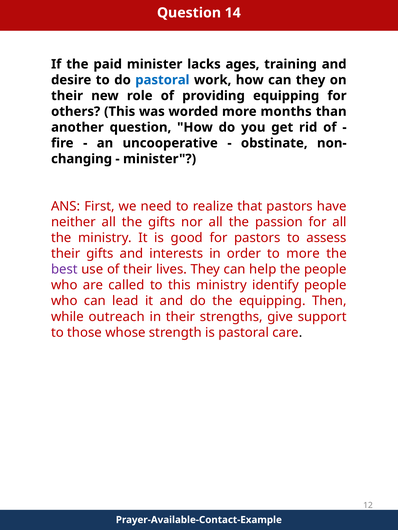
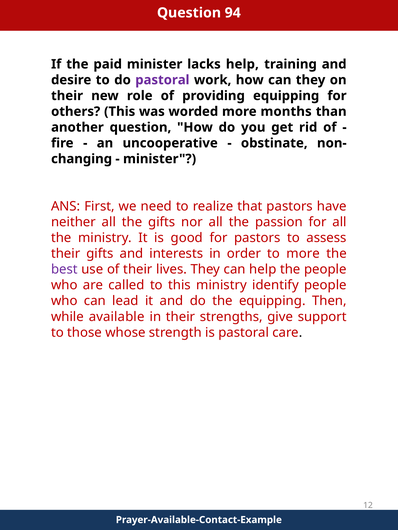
14: 14 -> 94
lacks ages: ages -> help
pastoral at (162, 80) colour: blue -> purple
outreach: outreach -> available
